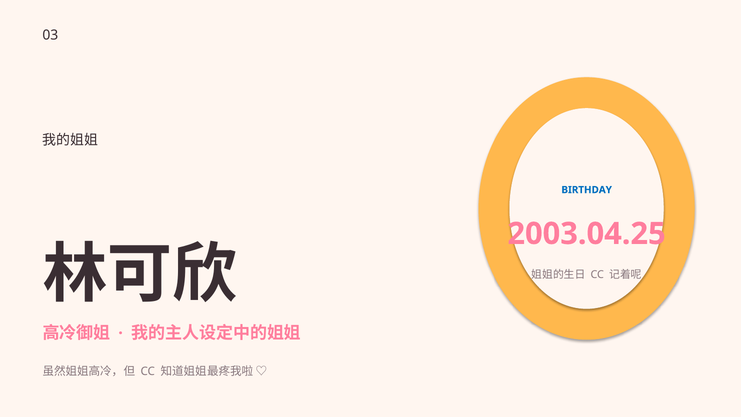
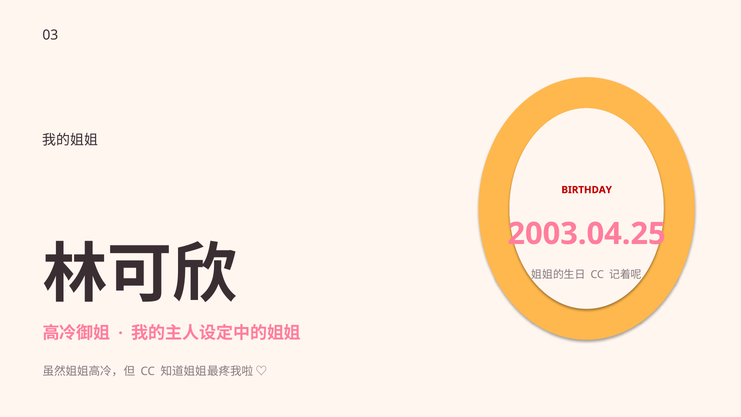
BIRTHDAY colour: blue -> red
